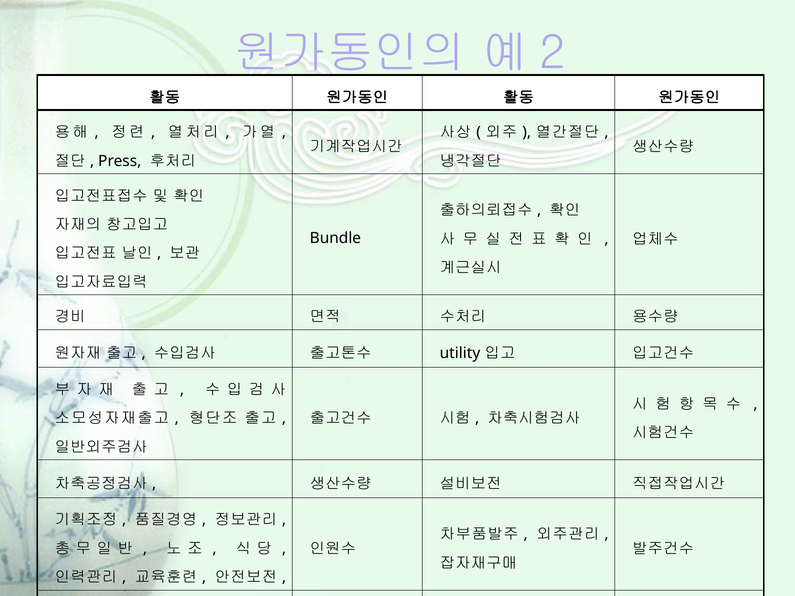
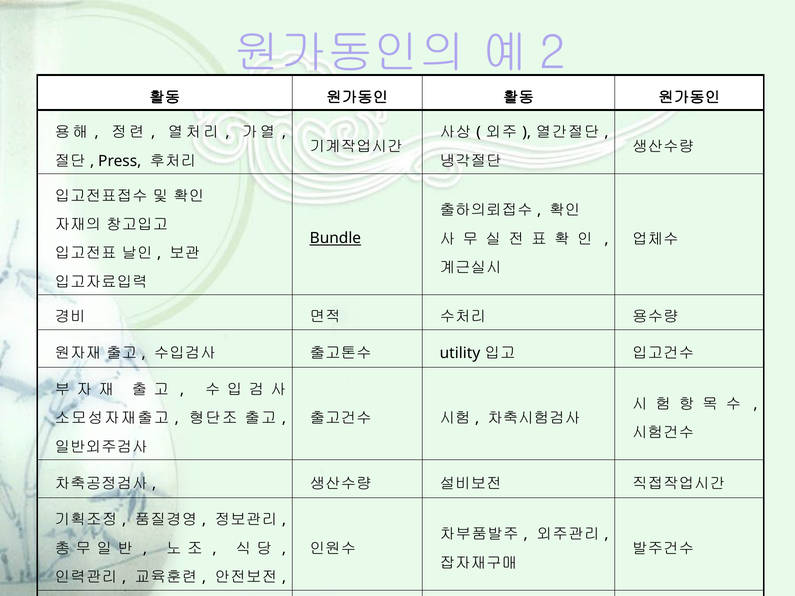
Bundle underline: none -> present
